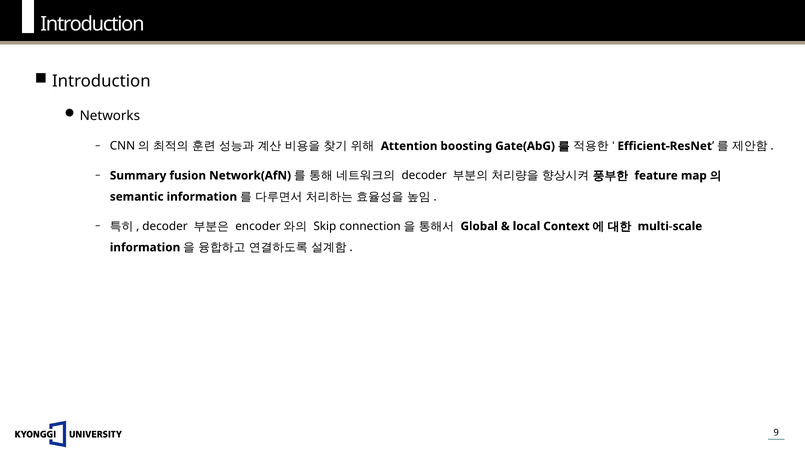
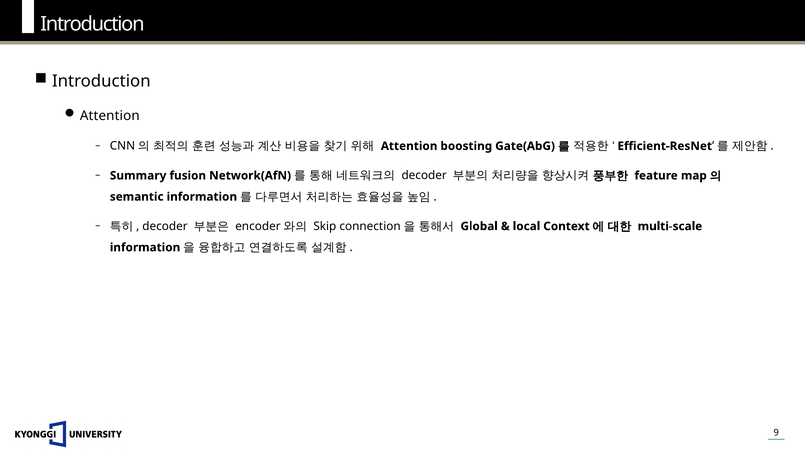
Networks at (110, 116): Networks -> Attention
